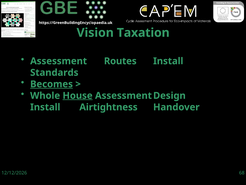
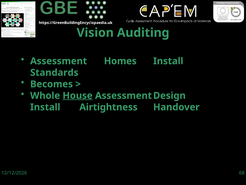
Taxation: Taxation -> Auditing
Routes: Routes -> Homes
Becomes underline: present -> none
